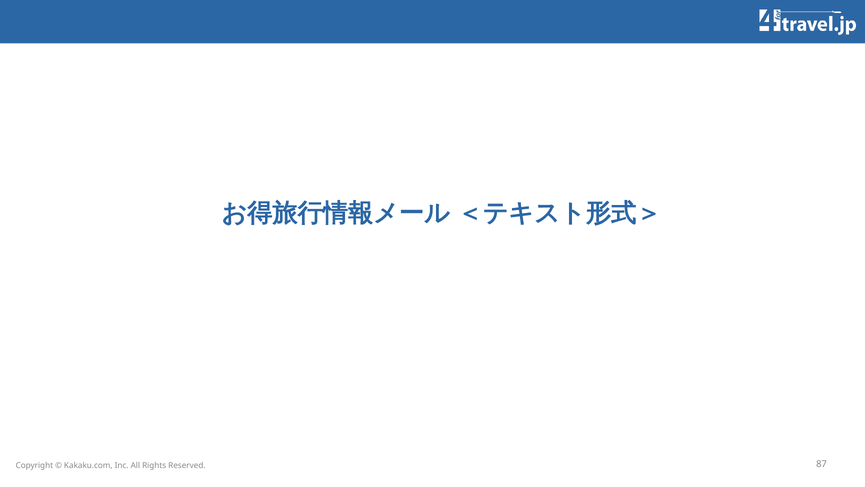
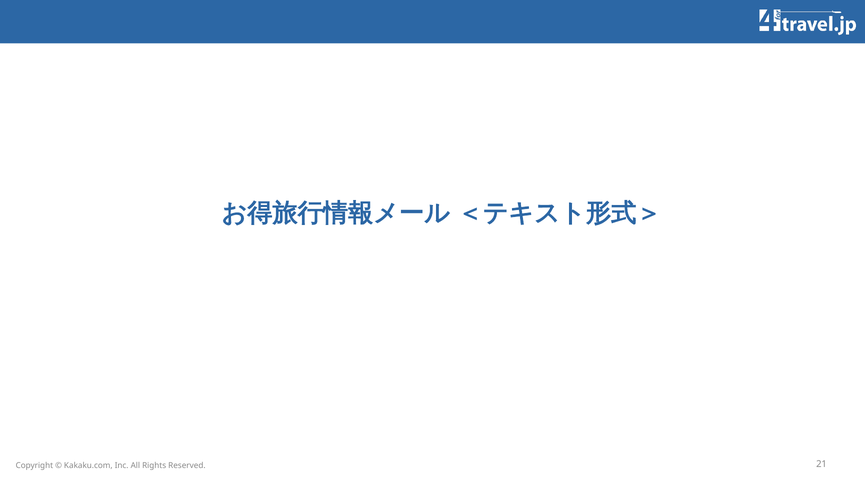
87: 87 -> 21
